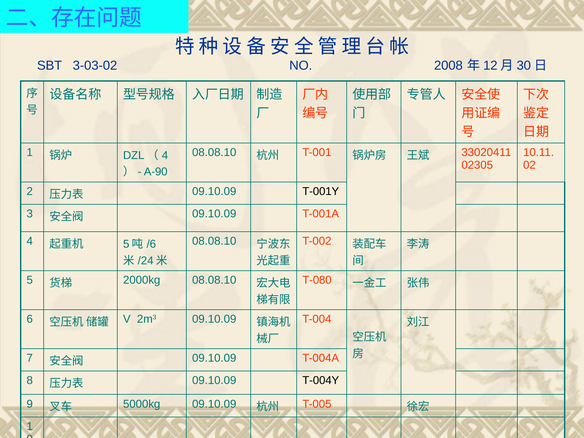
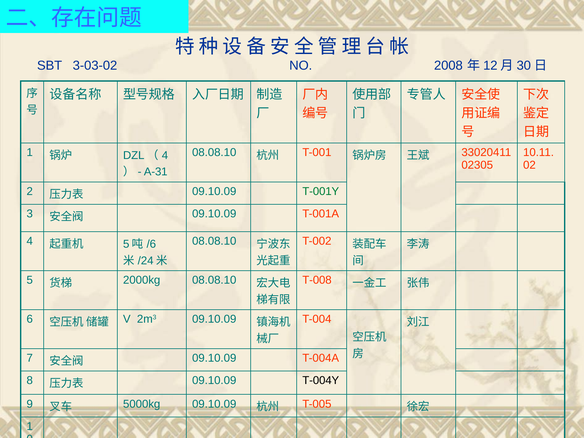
A-90: A-90 -> A-31
T-001Y colour: black -> green
T-080: T-080 -> T-008
